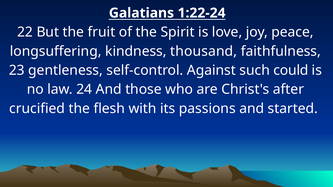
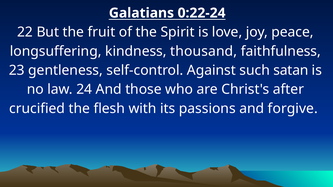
1:22-24: 1:22-24 -> 0:22-24
could: could -> satan
started: started -> forgive
